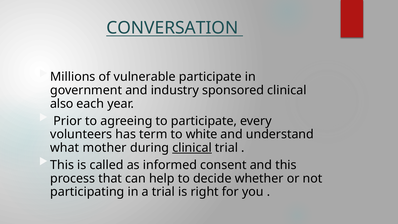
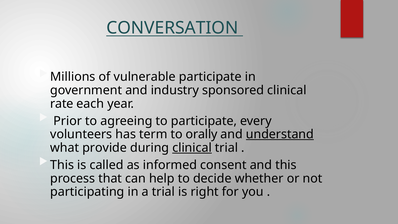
also: also -> rate
white: white -> orally
understand underline: none -> present
mother: mother -> provide
